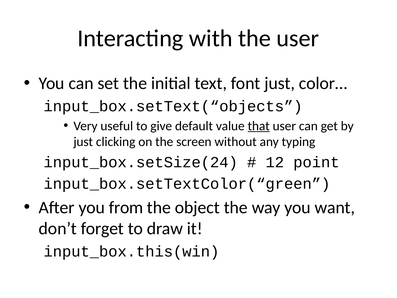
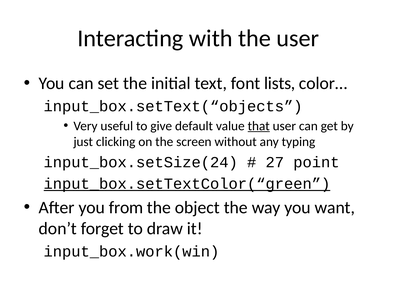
font just: just -> lists
12: 12 -> 27
input_box.setTextColor(“green underline: none -> present
input_box.this(win: input_box.this(win -> input_box.work(win
